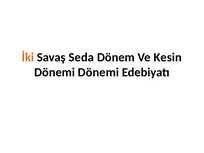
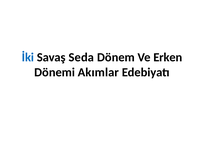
İki colour: orange -> blue
Kesin: Kesin -> Erken
Dönemi Dönemi: Dönemi -> Akımlar
